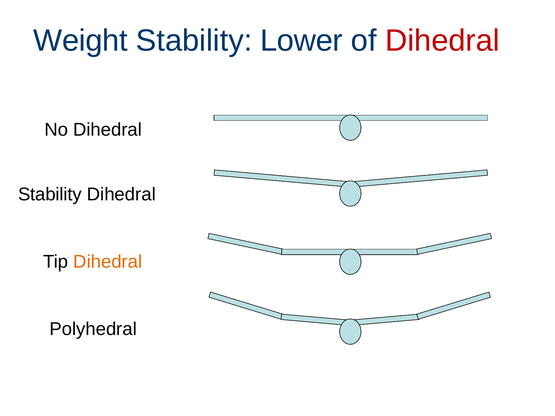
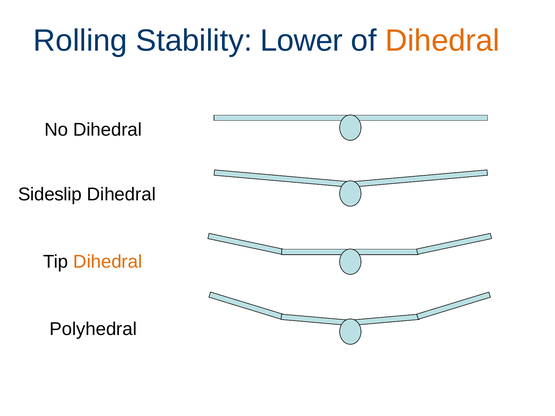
Weight: Weight -> Rolling
Dihedral at (442, 41) colour: red -> orange
Stability at (50, 194): Stability -> Sideslip
